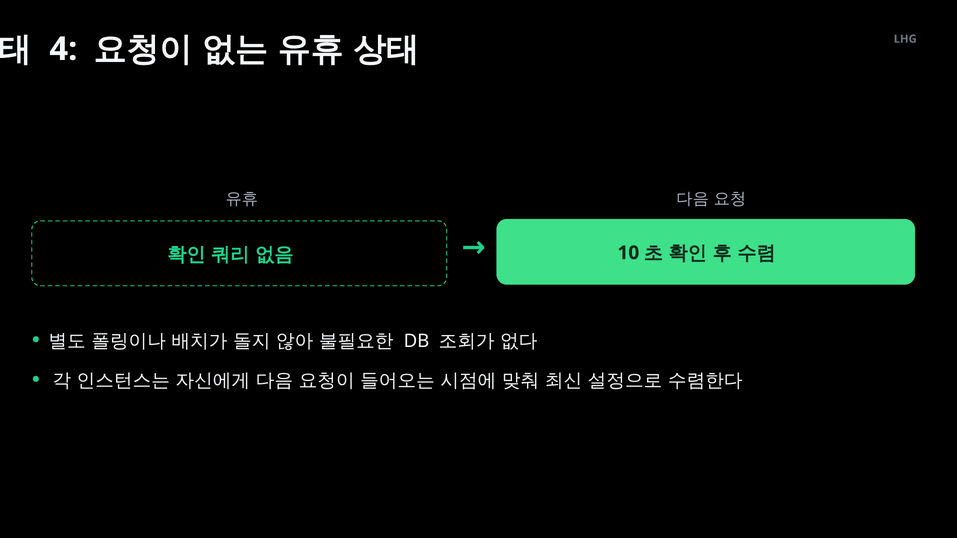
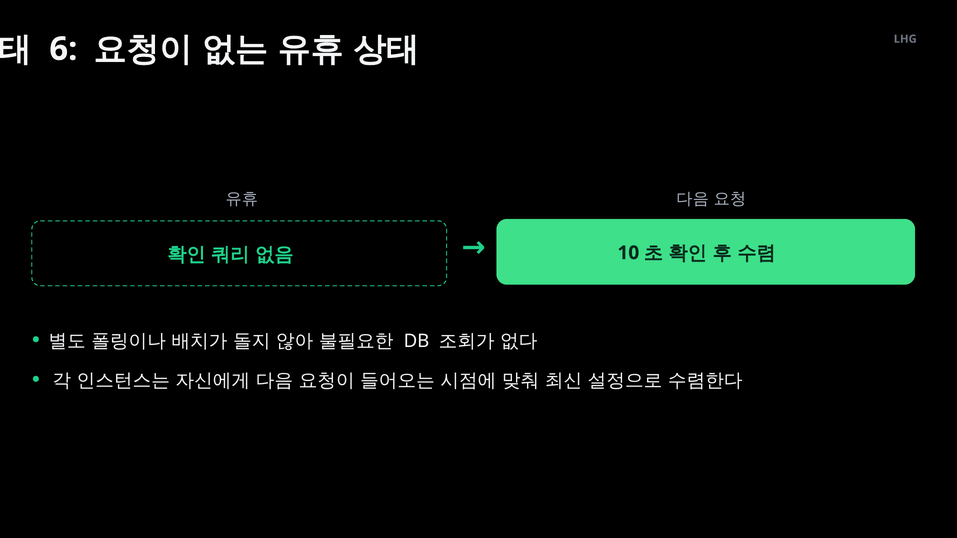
4: 4 -> 6
